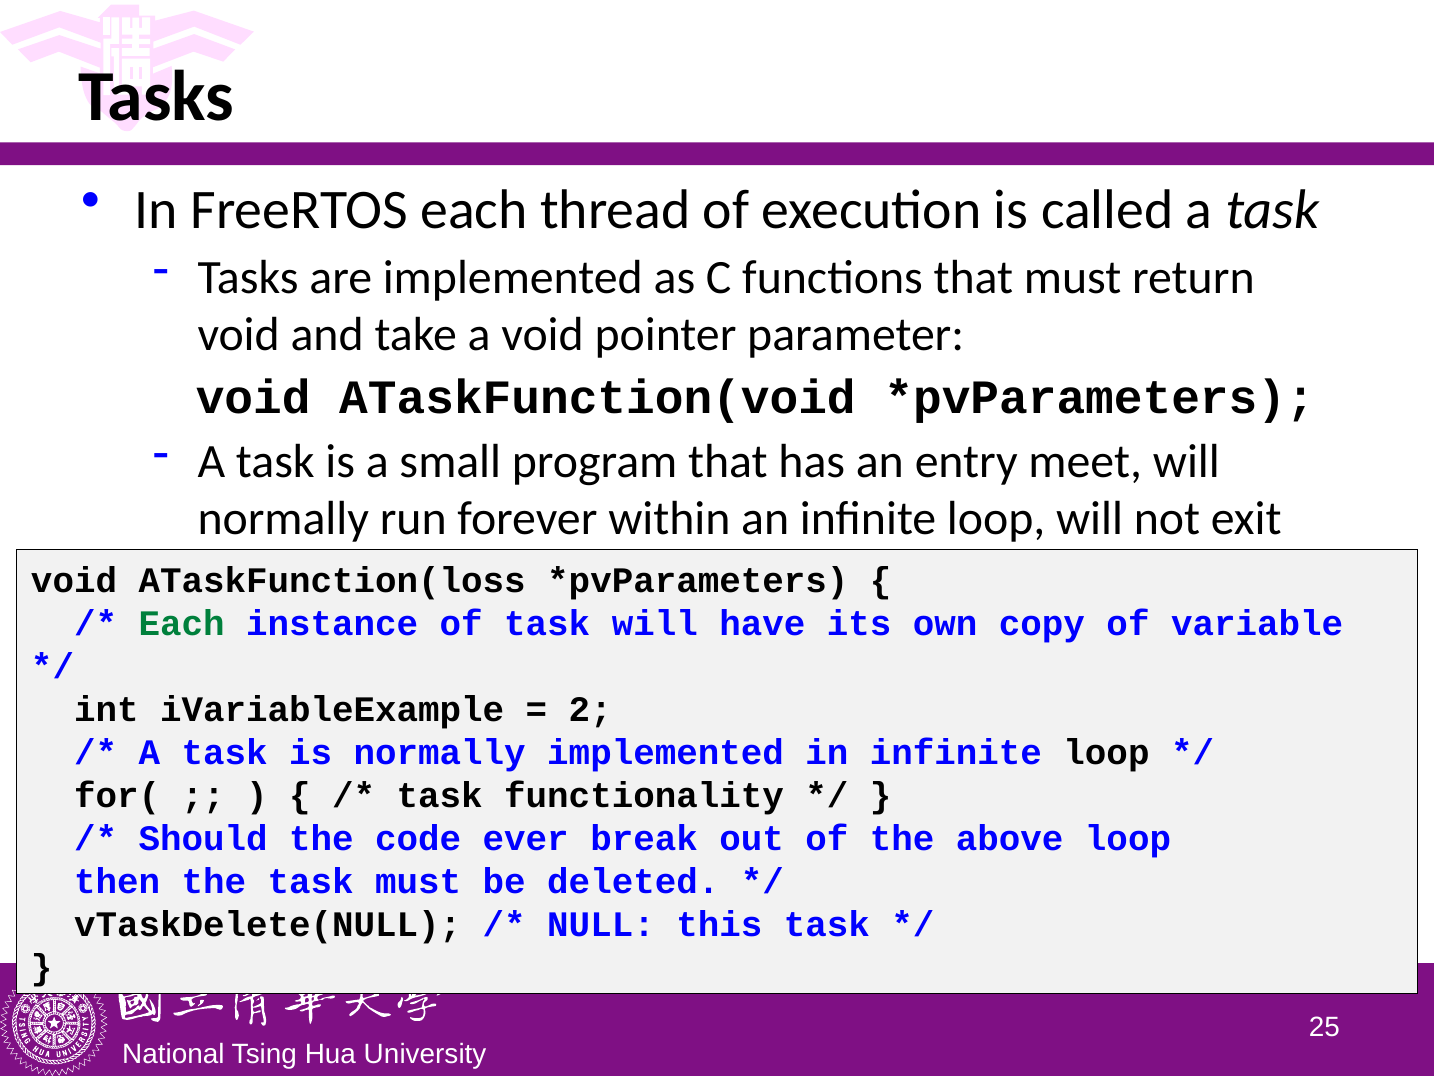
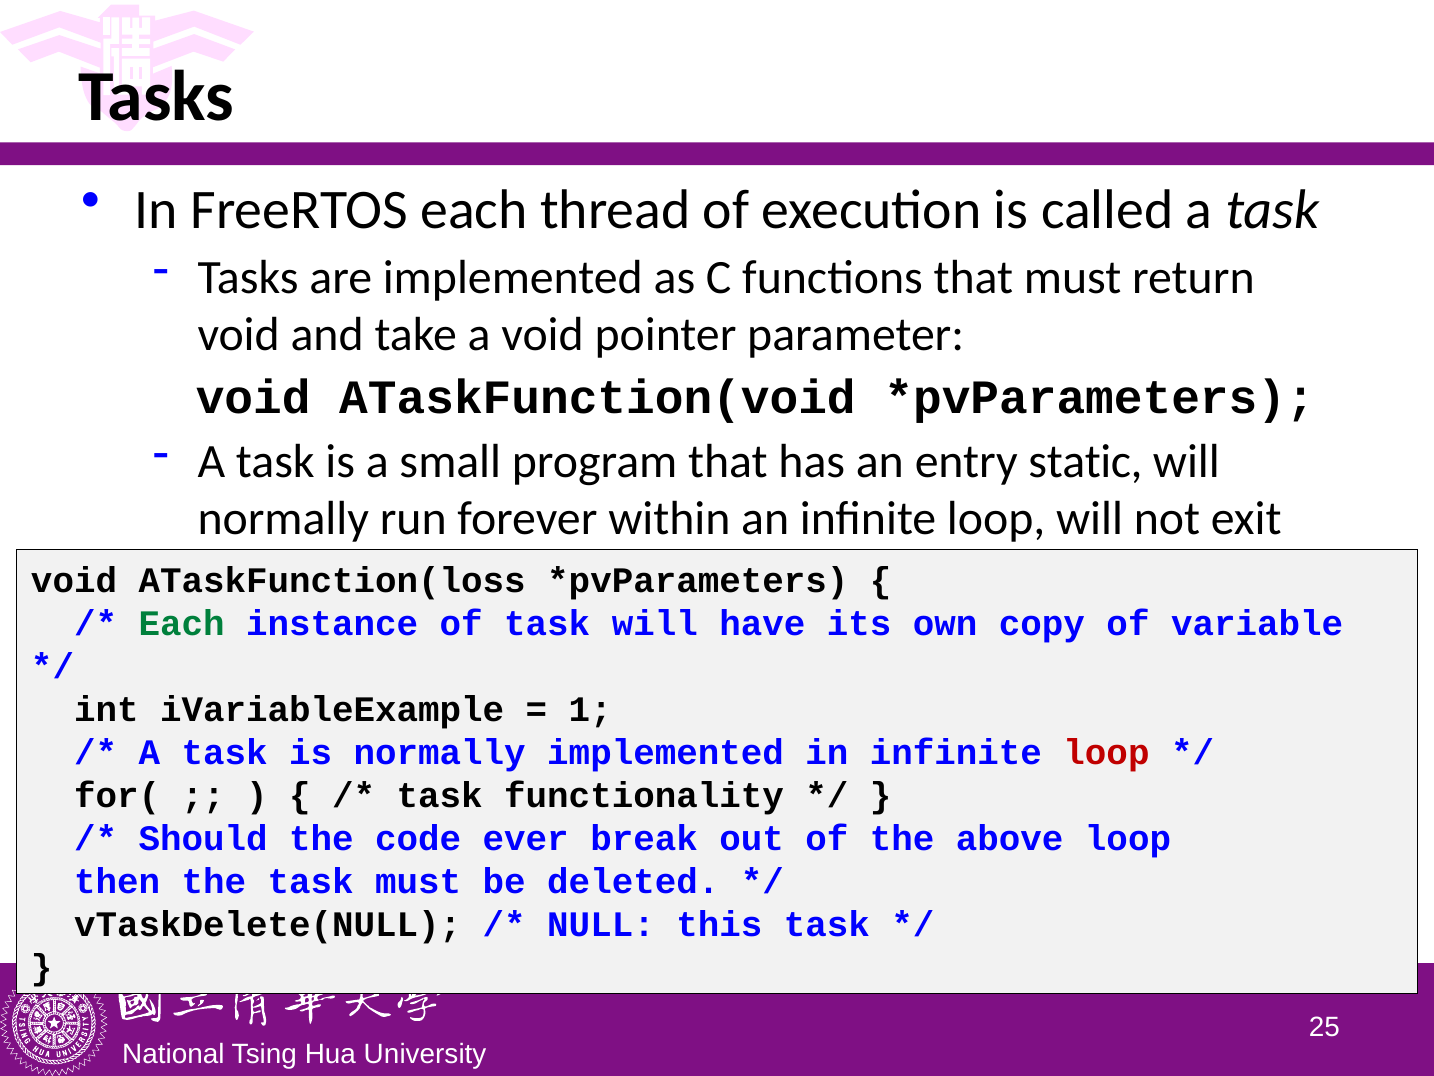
meet: meet -> static
2: 2 -> 1
loop at (1106, 752) colour: black -> red
